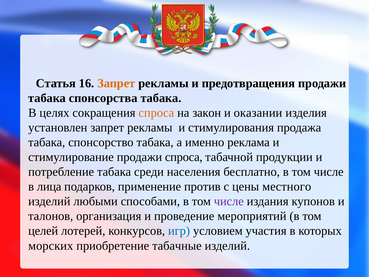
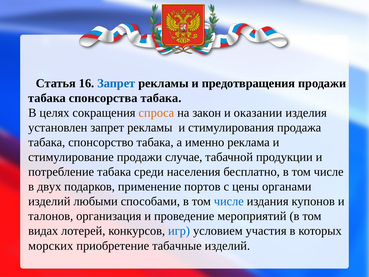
Запрет at (116, 83) colour: orange -> blue
продажи спроса: спроса -> случае
лица: лица -> двух
против: против -> портов
местного: местного -> органами
числе at (229, 201) colour: purple -> blue
целей: целей -> видах
